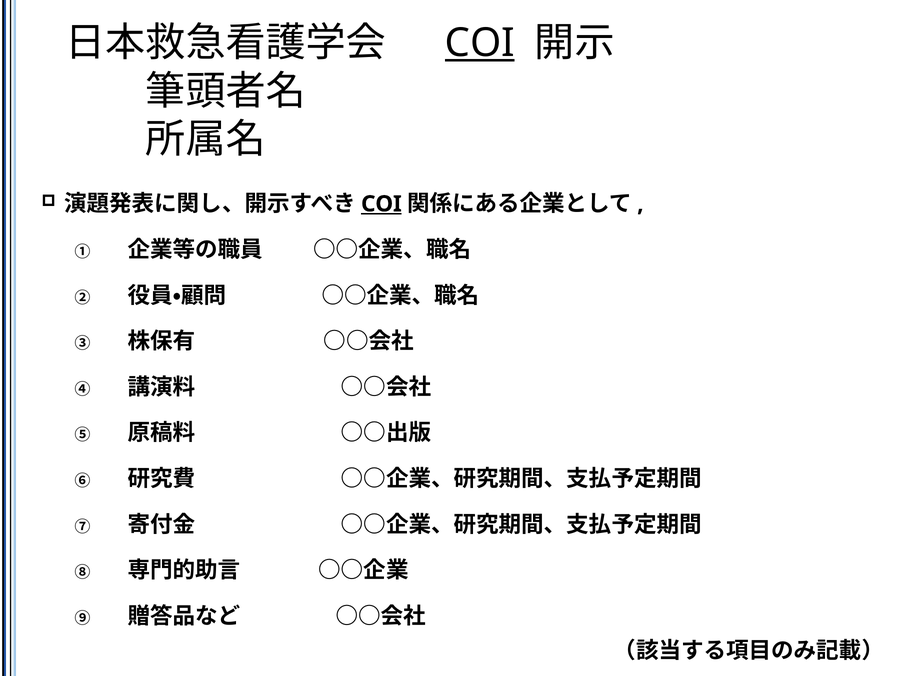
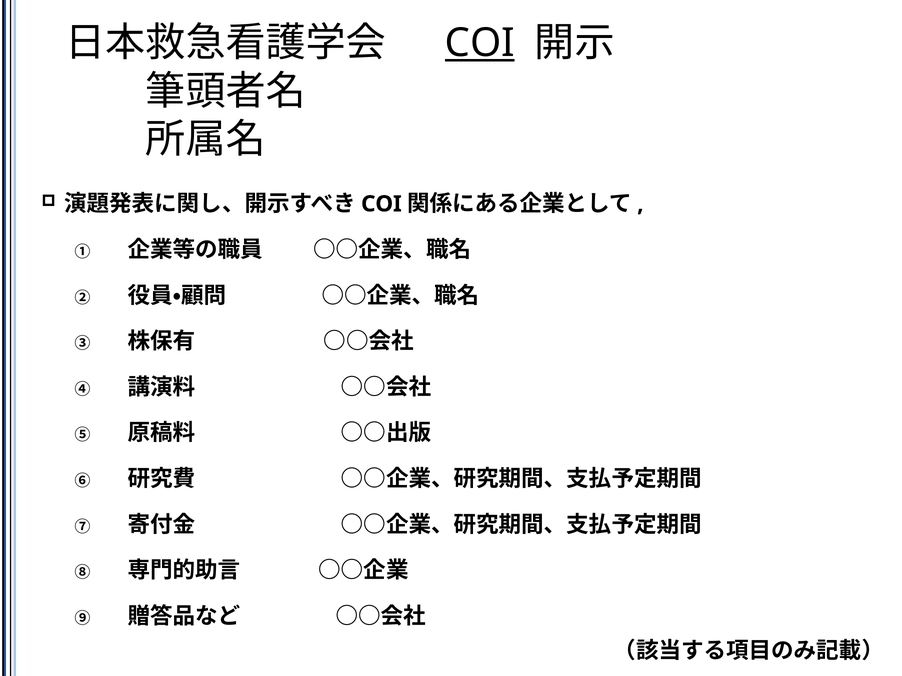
COI at (381, 204) underline: present -> none
